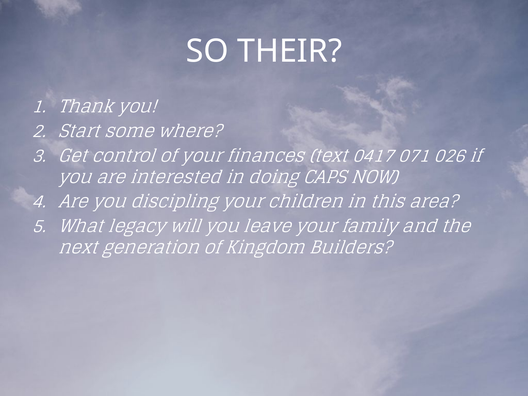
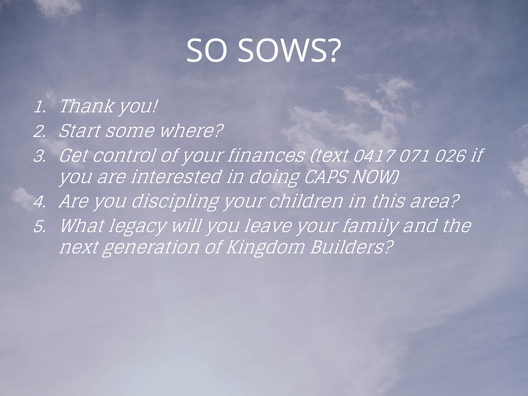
THEIR: THEIR -> SOWS
